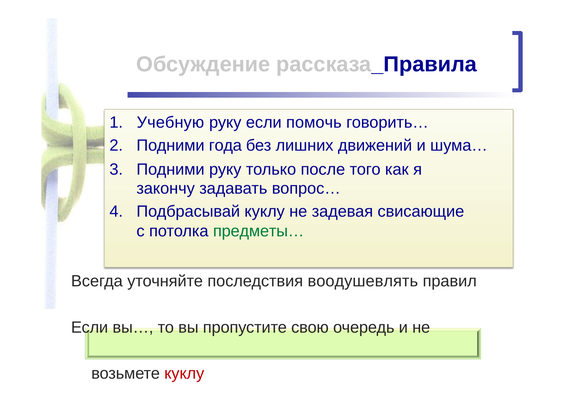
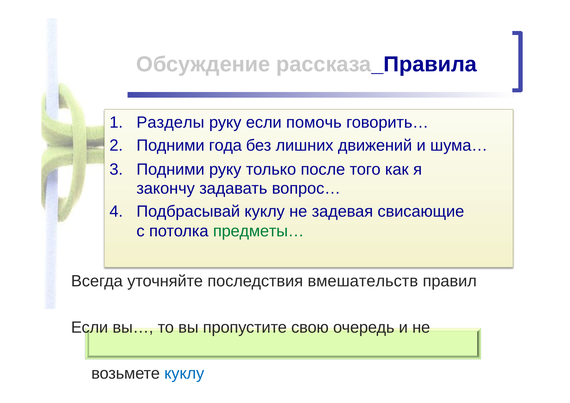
Учебную: Учебную -> Разделы
воодушевлять: воодушевлять -> вмешательств
куклу at (184, 373) colour: red -> blue
